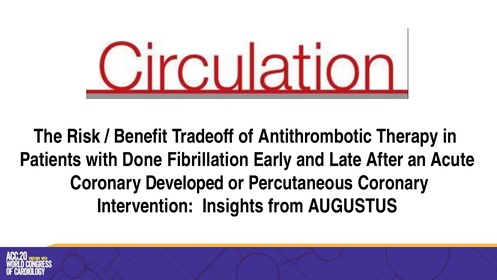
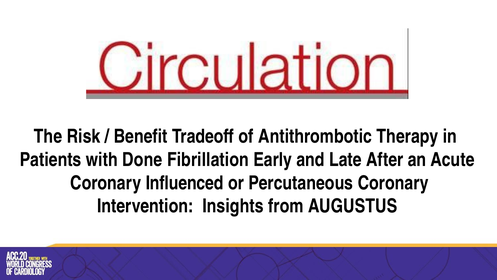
Developed: Developed -> Influenced
